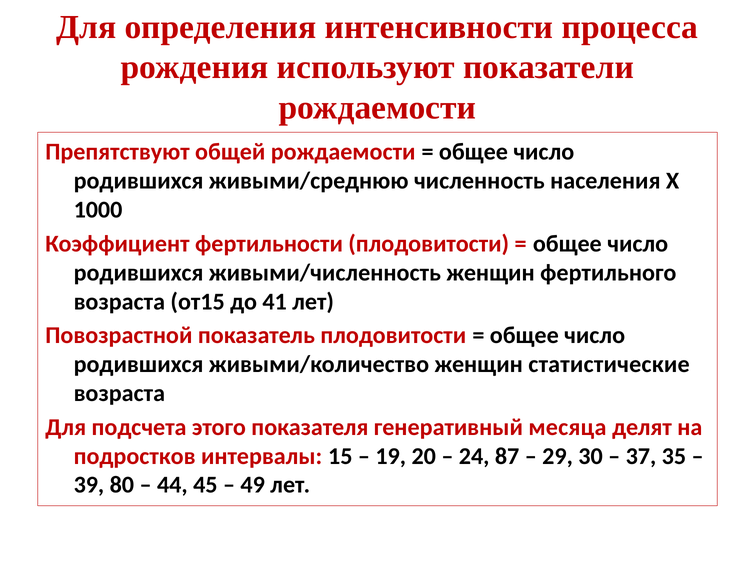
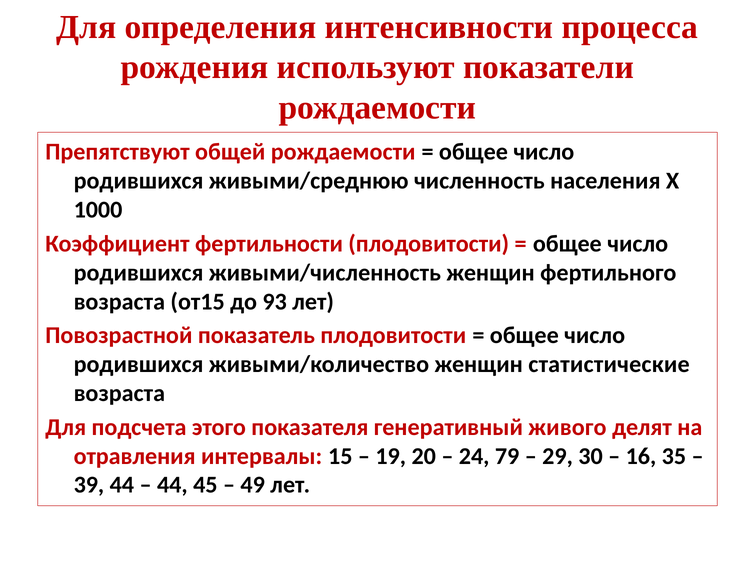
41: 41 -> 93
месяца: месяца -> живого
подростков: подростков -> отравления
87: 87 -> 79
37: 37 -> 16
39 80: 80 -> 44
